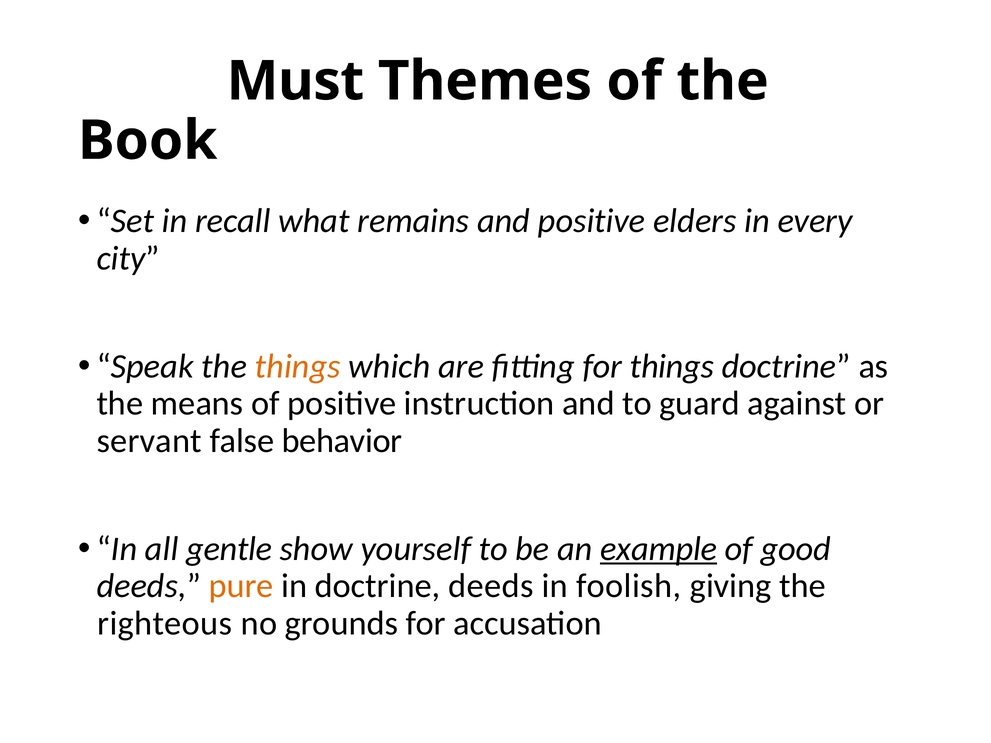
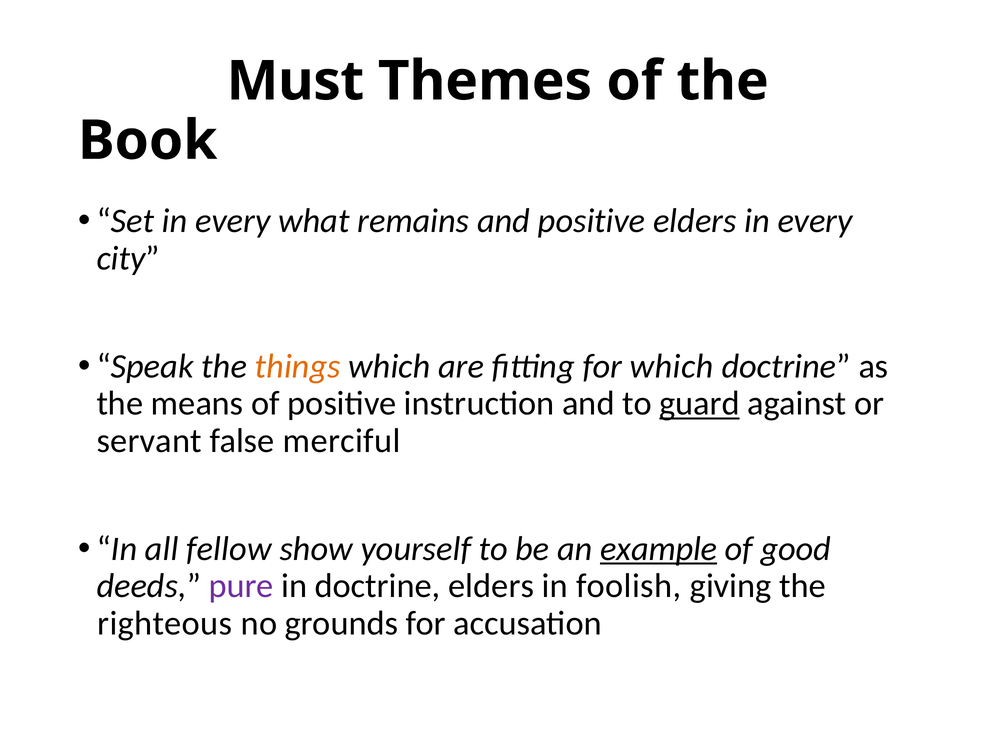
Set in recall: recall -> every
for things: things -> which
guard underline: none -> present
behavior: behavior -> merciful
gentle: gentle -> fellow
pure colour: orange -> purple
doctrine deeds: deeds -> elders
